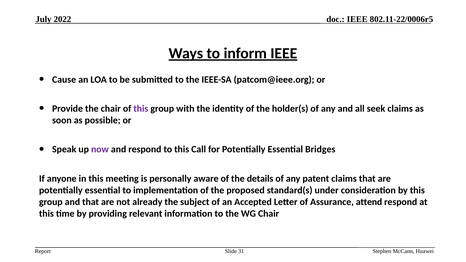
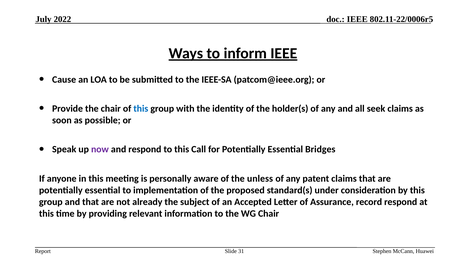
this at (141, 109) colour: purple -> blue
details: details -> unless
attend: attend -> record
